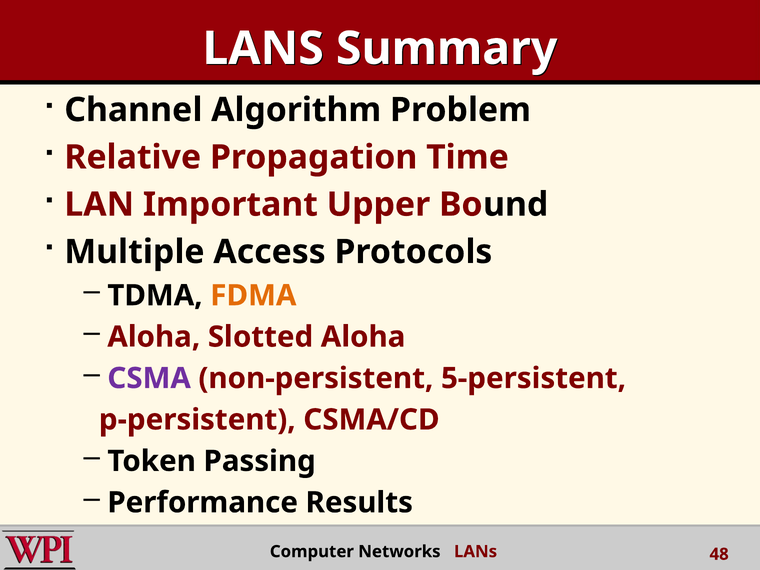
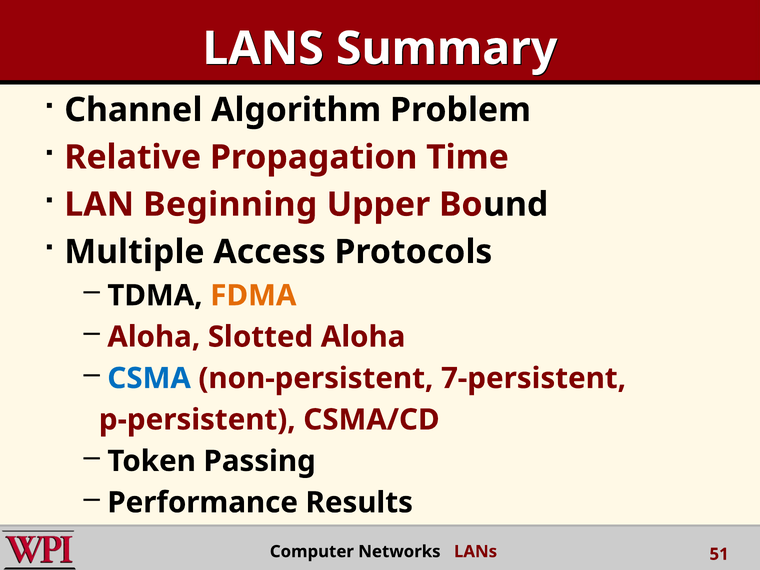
Important: Important -> Beginning
CSMA colour: purple -> blue
5-persistent: 5-persistent -> 7-persistent
48: 48 -> 51
